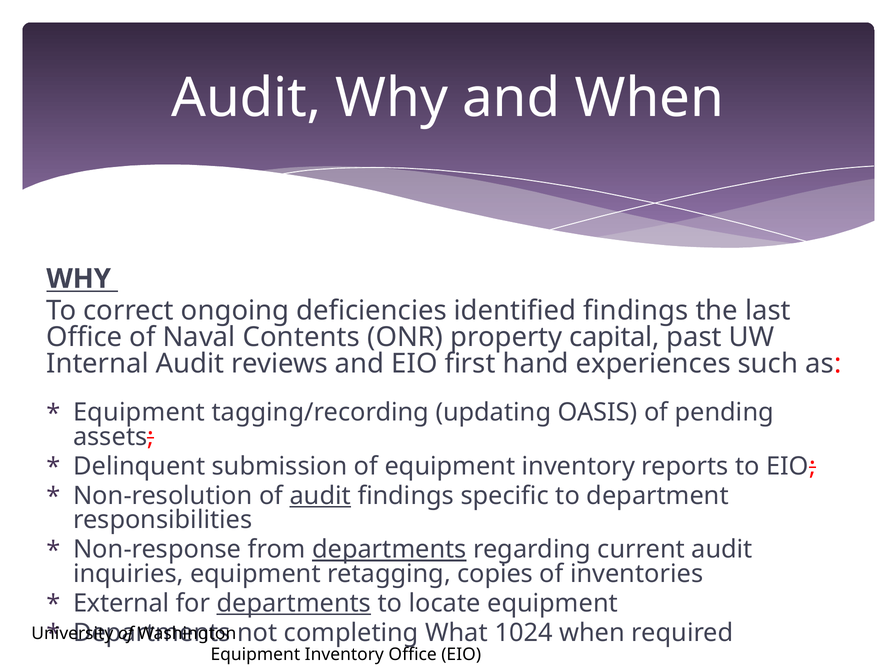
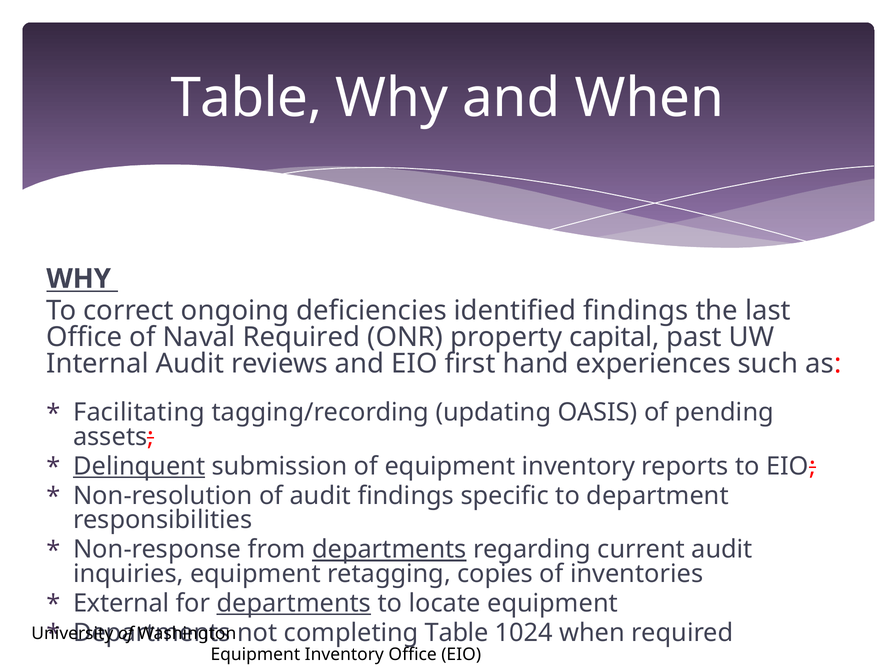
Audit at (246, 98): Audit -> Table
Naval Contents: Contents -> Required
Equipment at (139, 412): Equipment -> Facilitating
Delinquent underline: none -> present
audit at (320, 496) underline: present -> none
completing What: What -> Table
